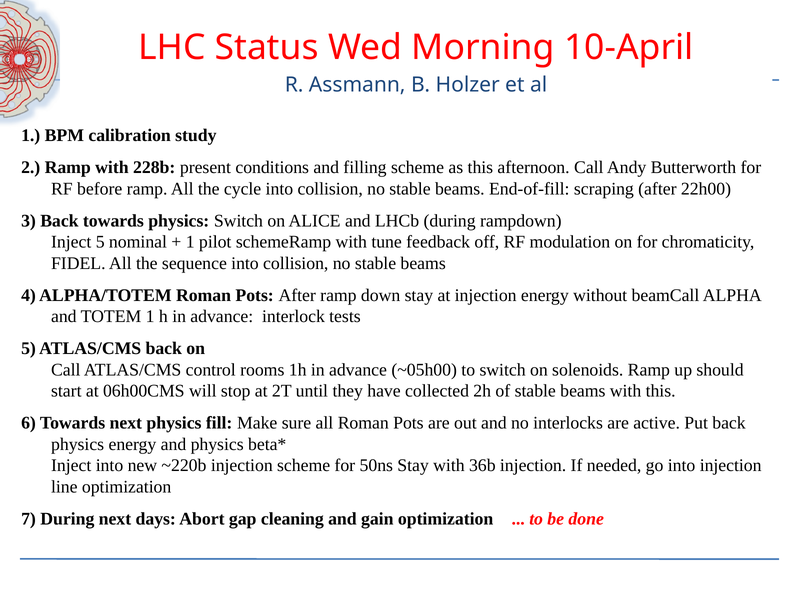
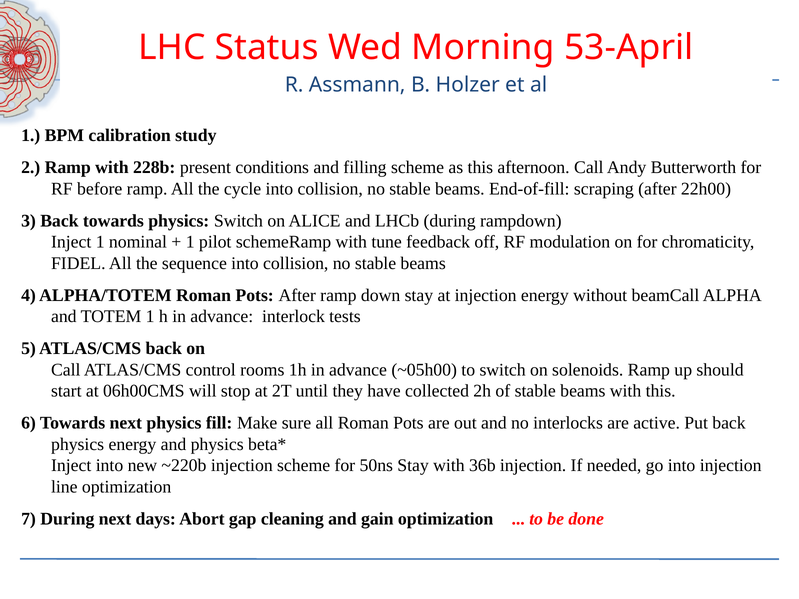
10-April: 10-April -> 53-April
Inject 5: 5 -> 1
